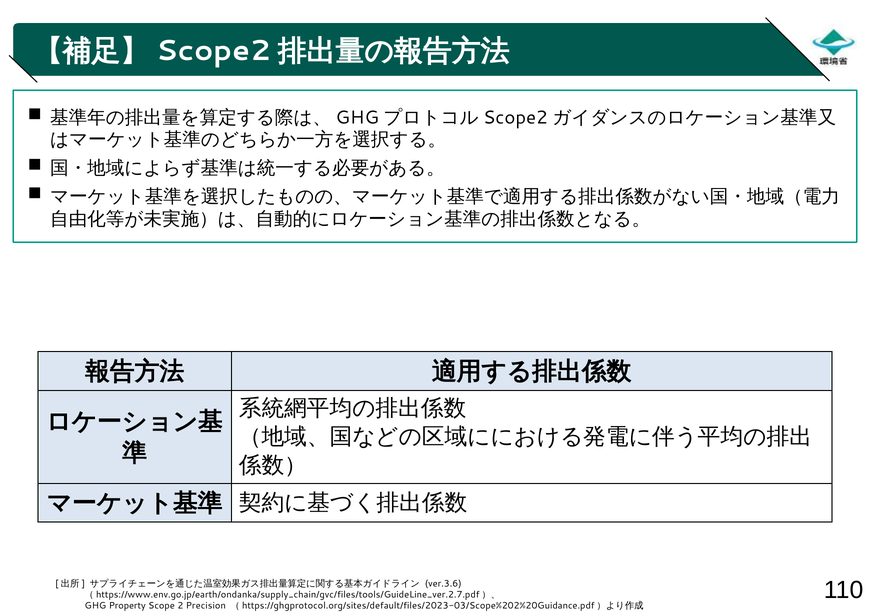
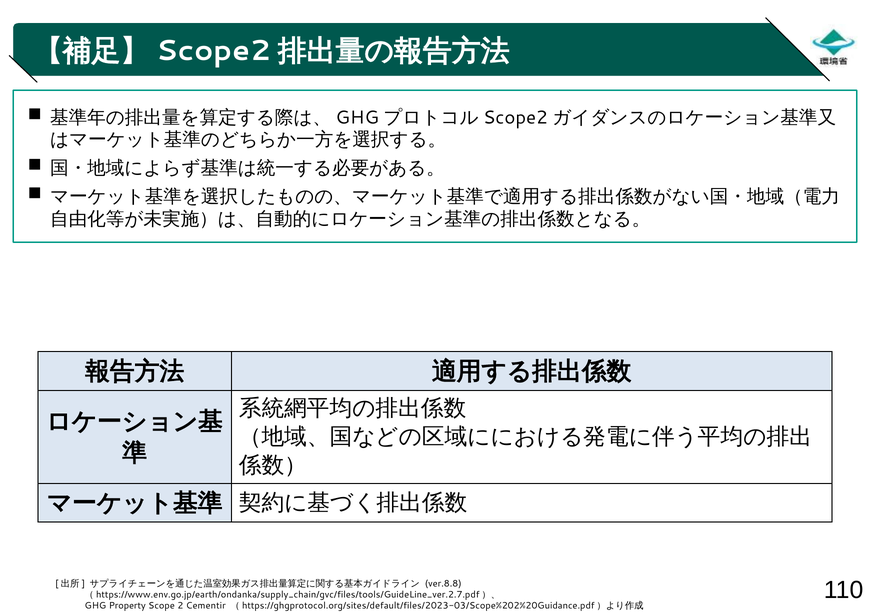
ver.3.6: ver.3.6 -> ver.8.8
Precision: Precision -> Cementir
